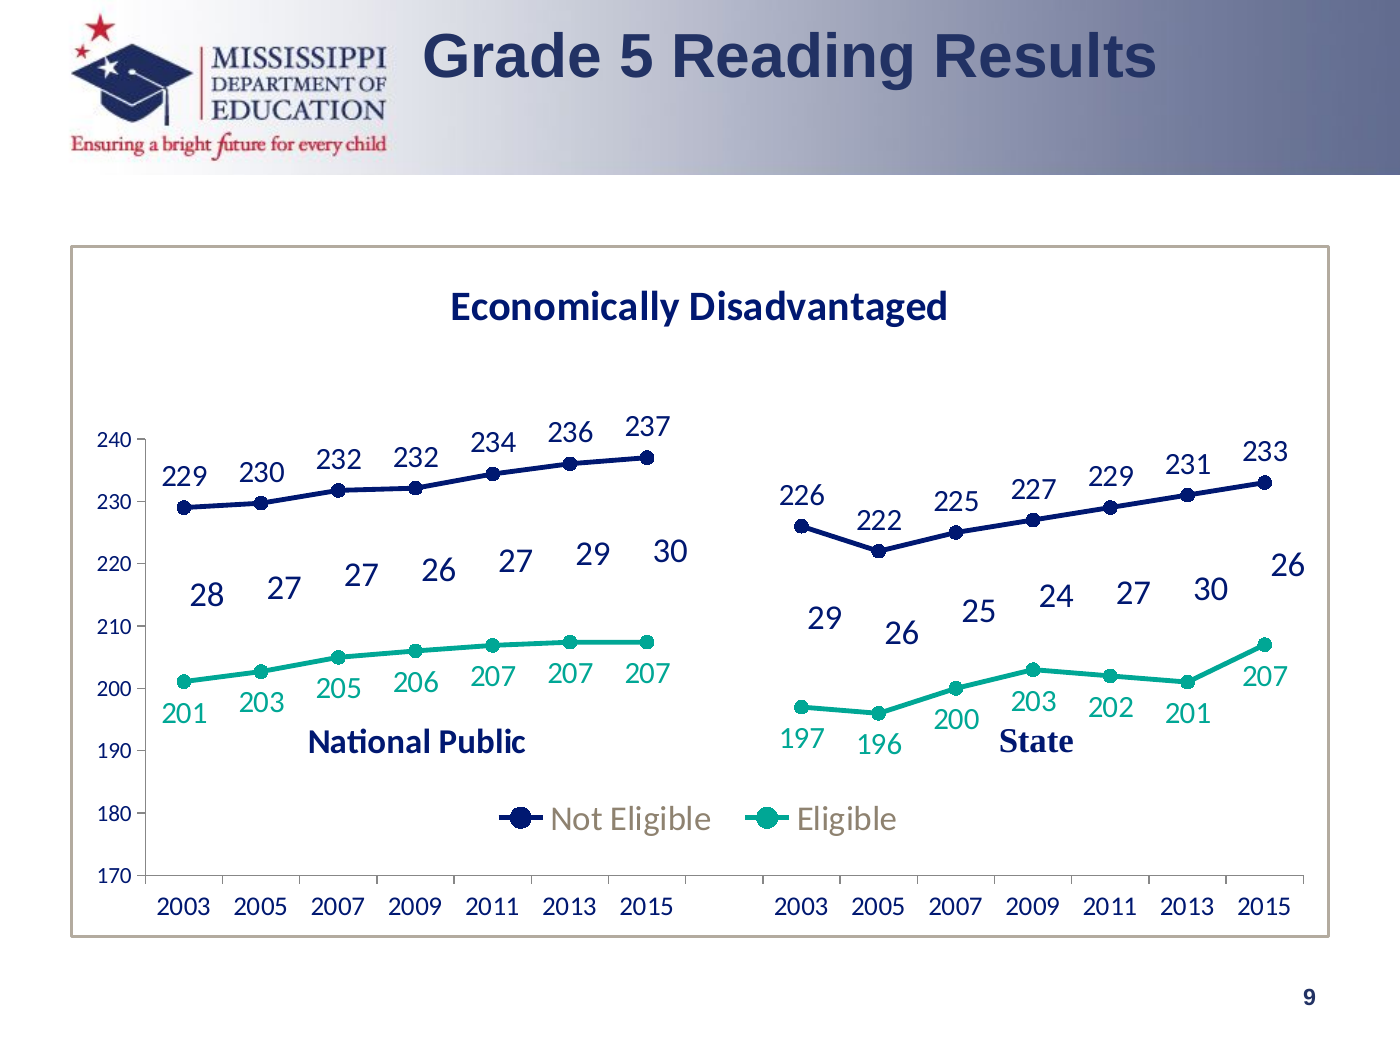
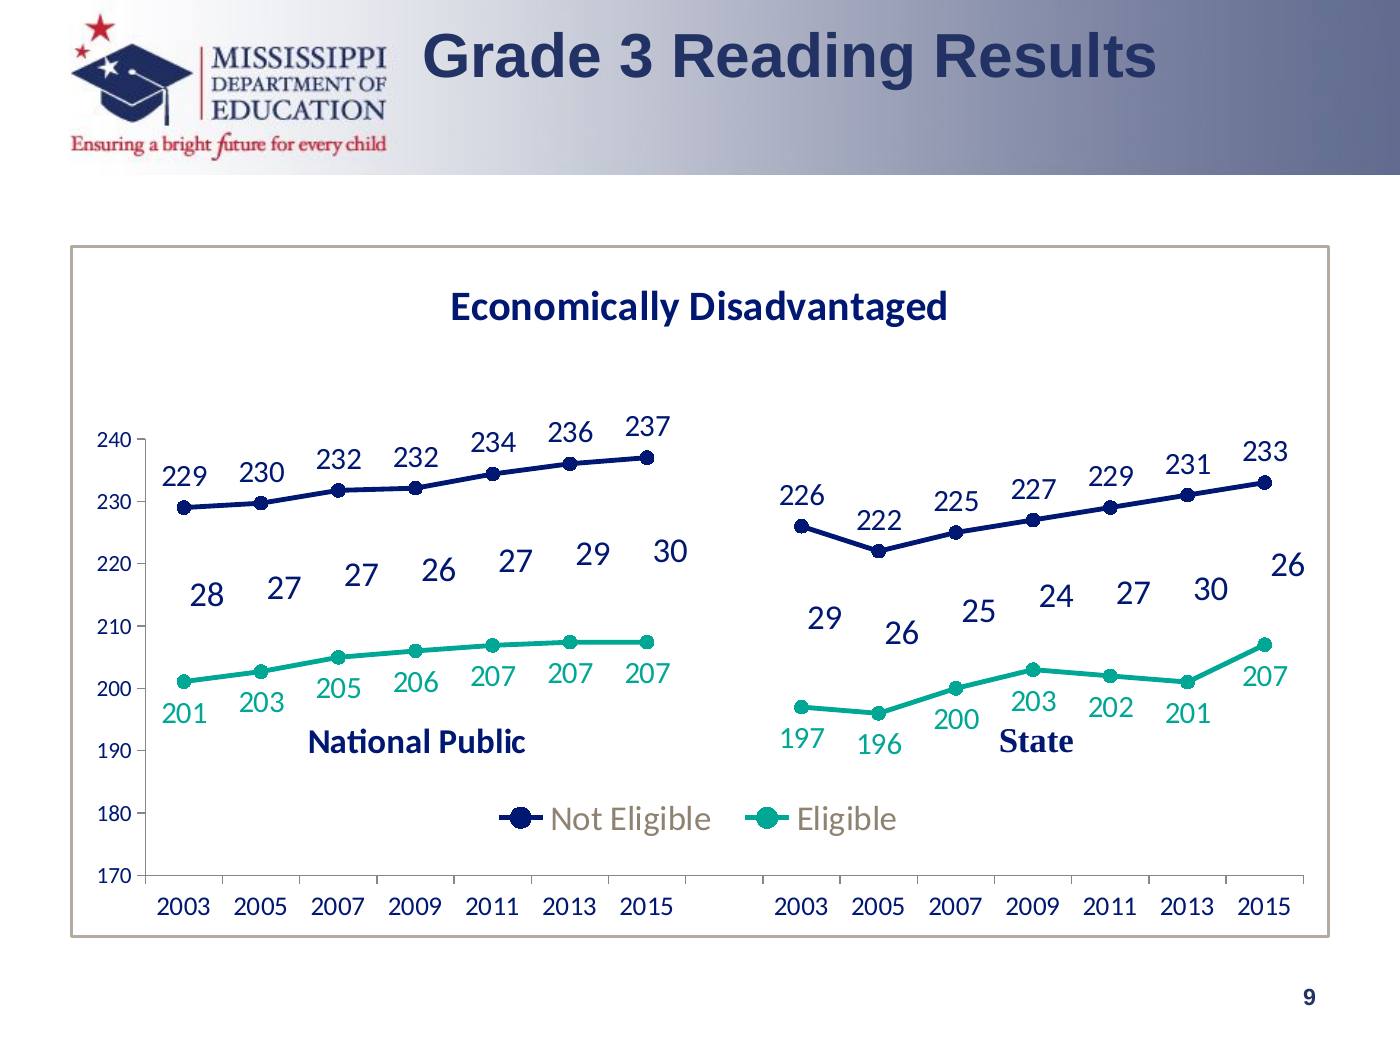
5: 5 -> 3
